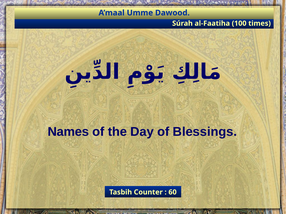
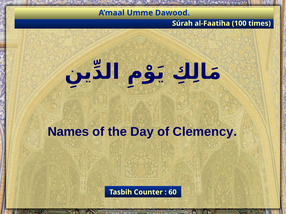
Blessings: Blessings -> Clemency
